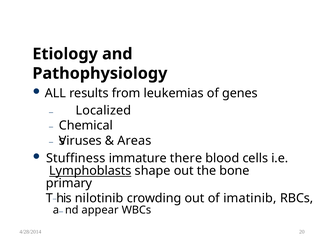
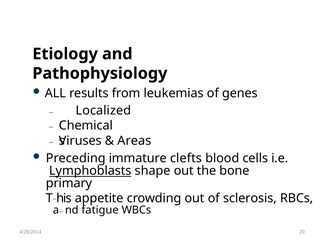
Stuffiness: Stuffiness -> Preceding
there: there -> clefts
nilotinib: nilotinib -> appetite
imatinib: imatinib -> sclerosis
appear: appear -> fatigue
